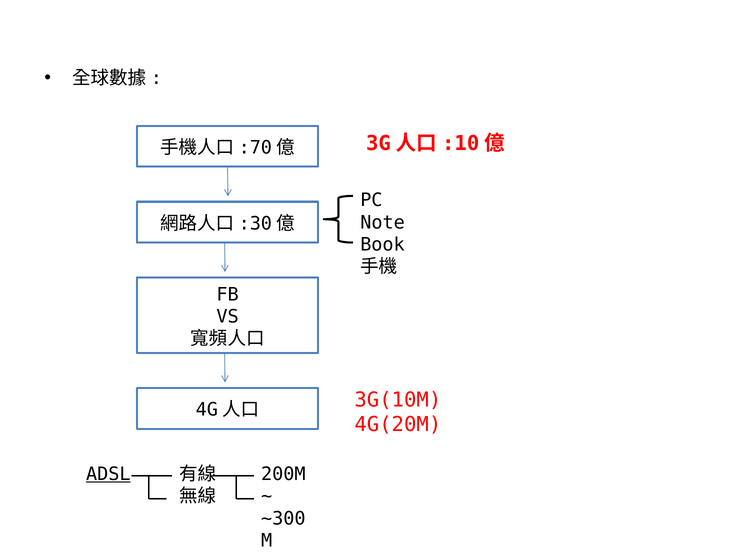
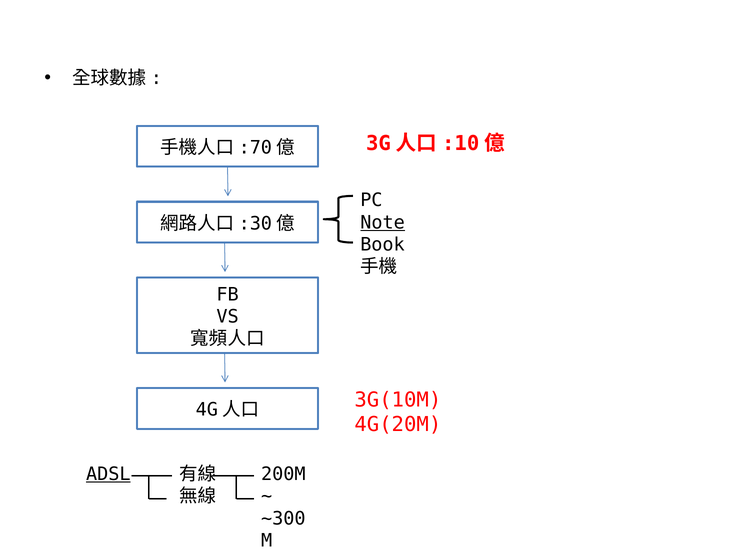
Note underline: none -> present
